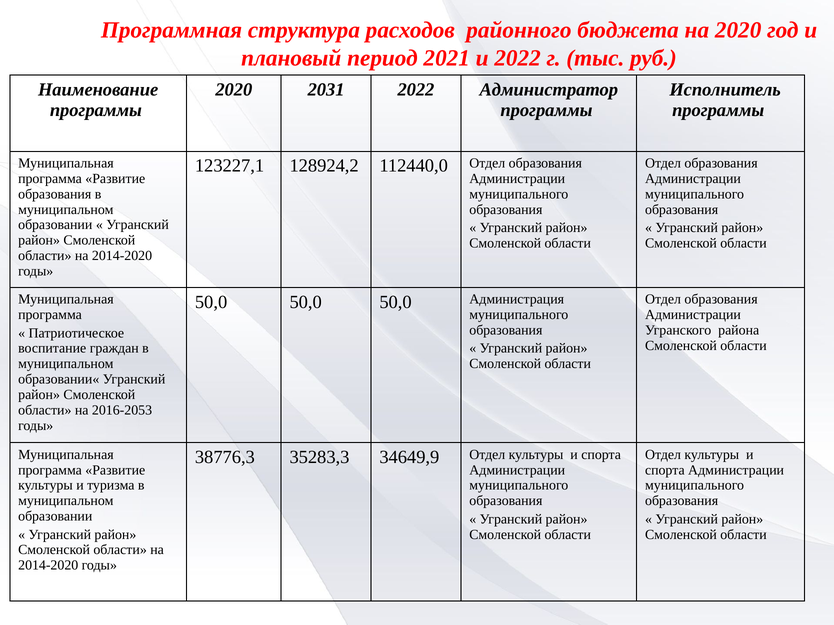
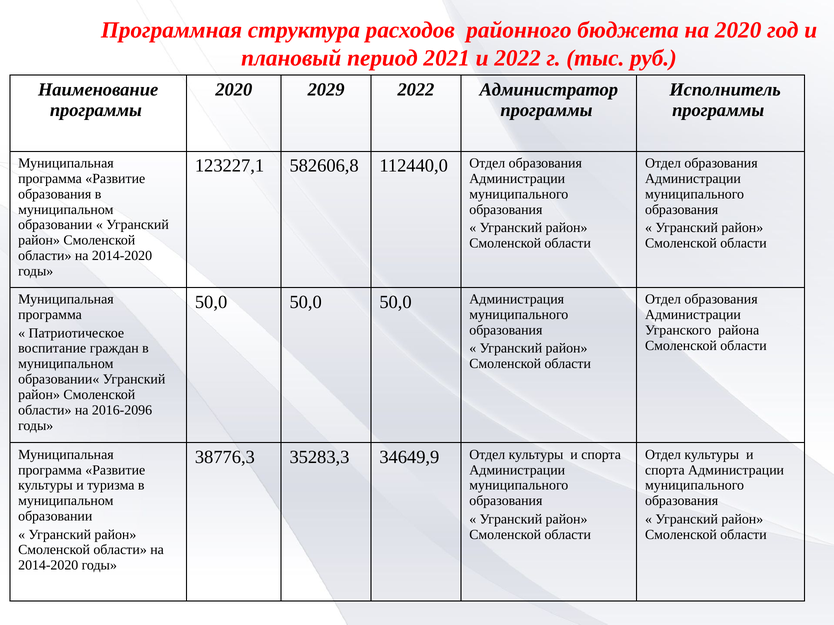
2031: 2031 -> 2029
128924,2: 128924,2 -> 582606,8
2016-2053: 2016-2053 -> 2016-2096
